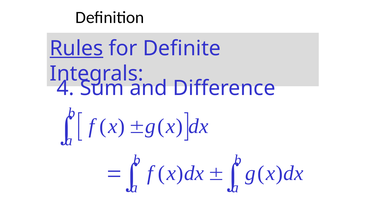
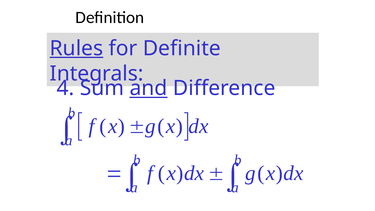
and underline: none -> present
